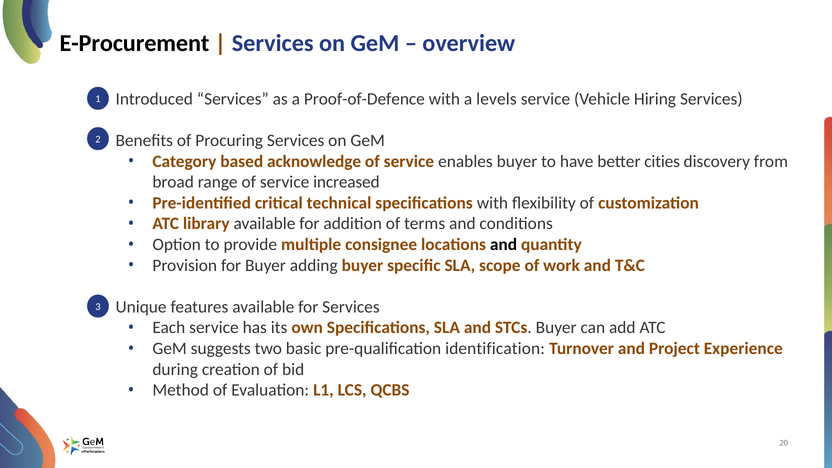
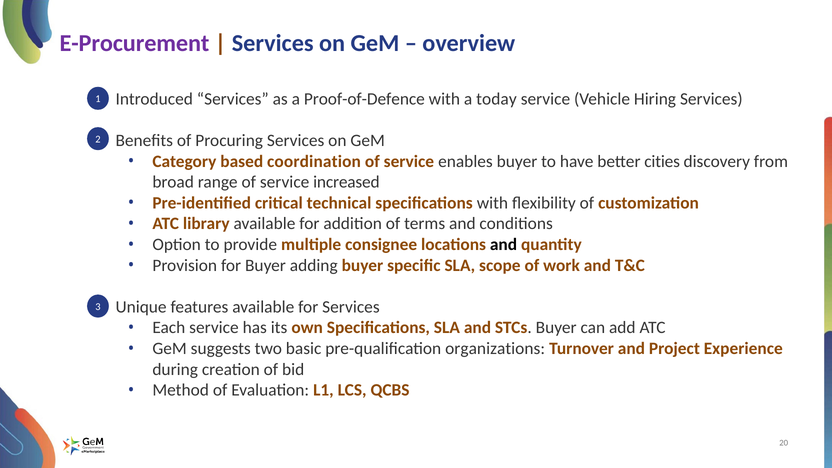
E-Procurement colour: black -> purple
levels: levels -> today
acknowledge: acknowledge -> coordination
identification: identification -> organizations
